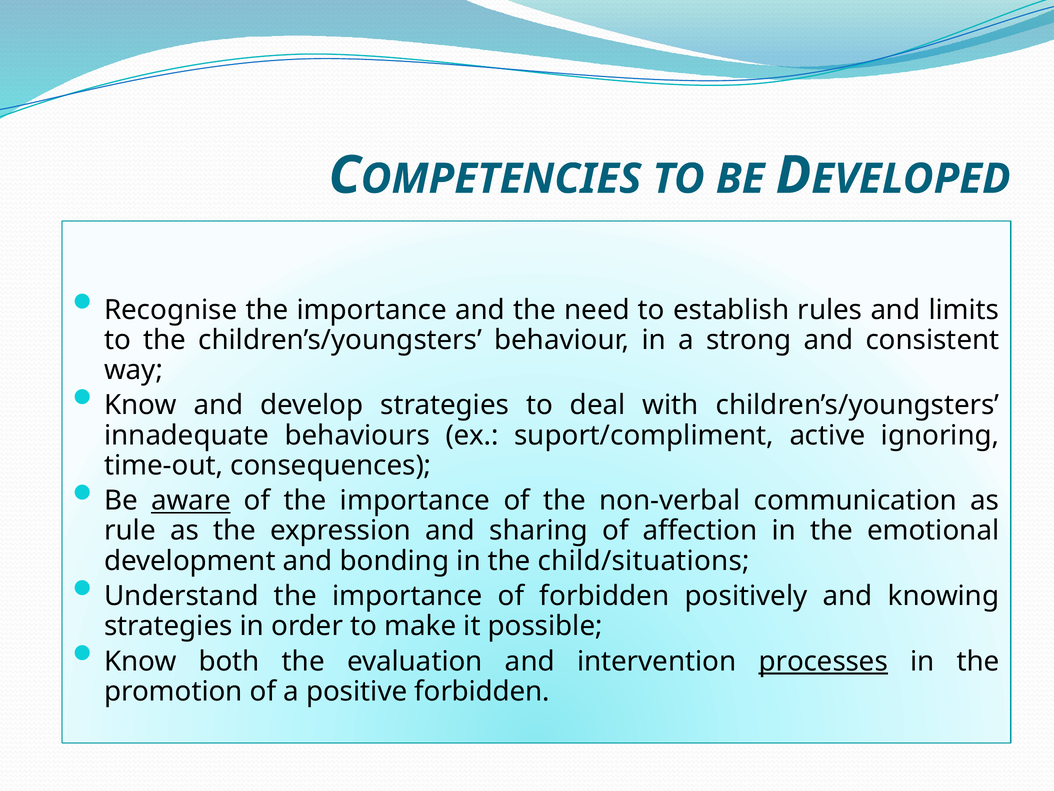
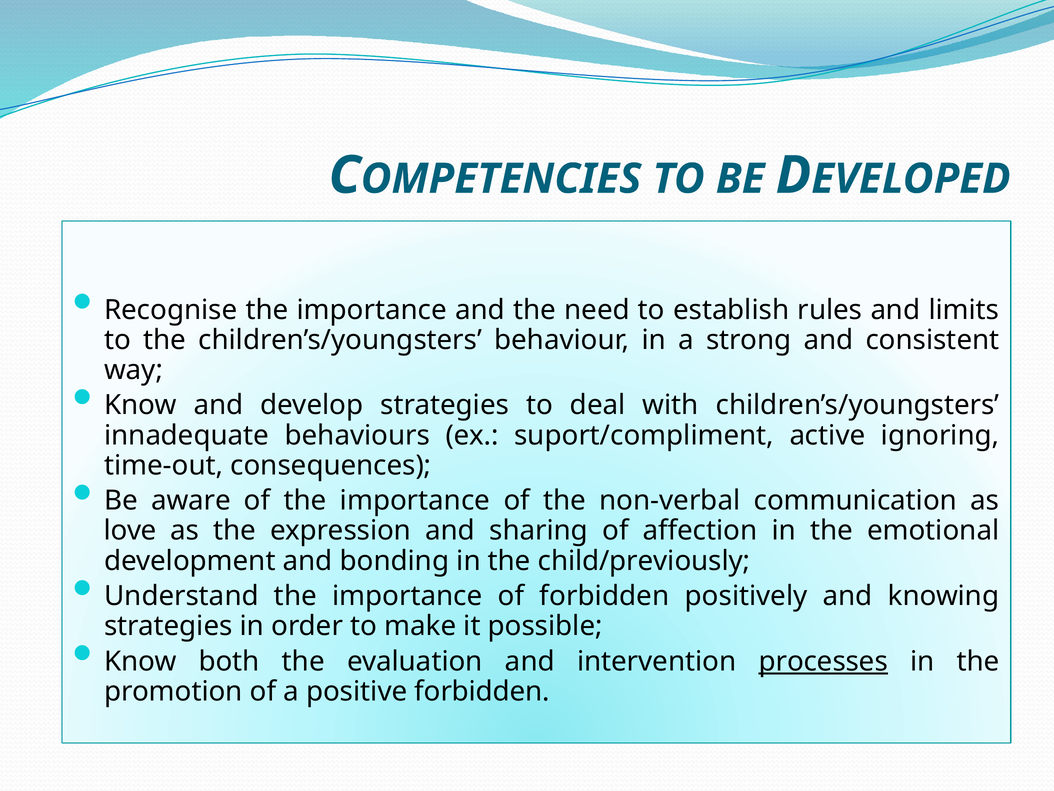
aware underline: present -> none
rule: rule -> love
child/situations: child/situations -> child/previously
